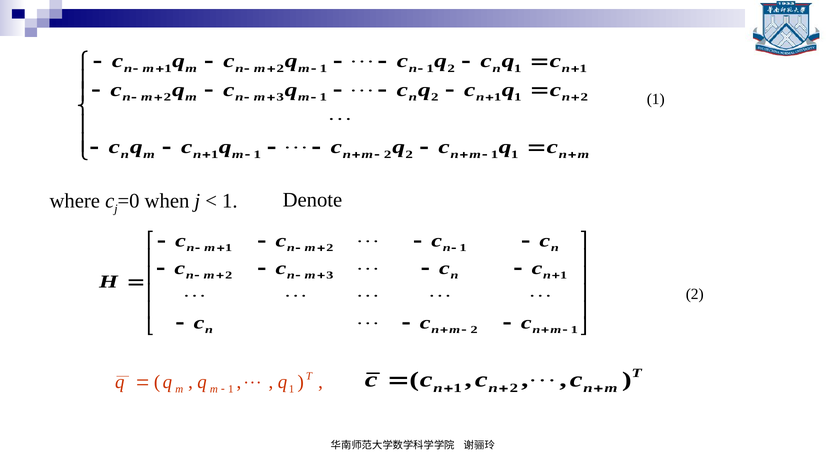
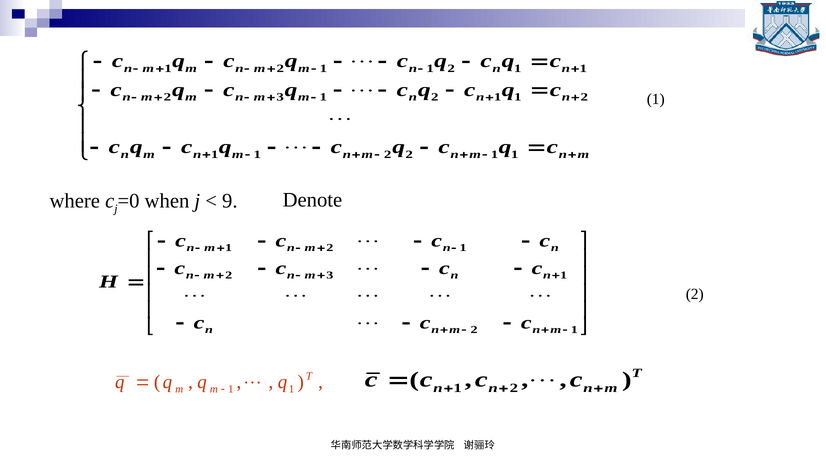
1 at (230, 201): 1 -> 9
